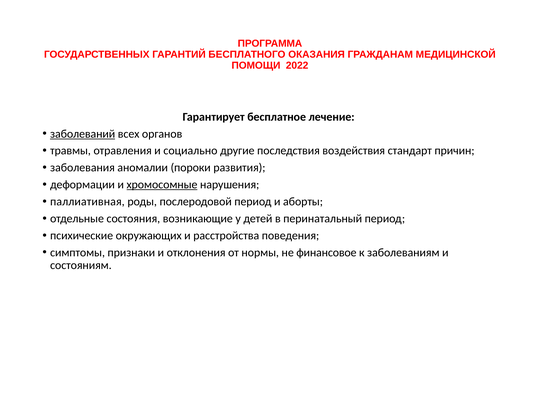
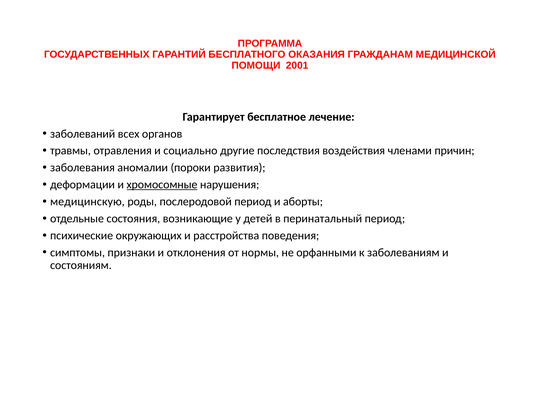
2022: 2022 -> 2001
заболеваний underline: present -> none
стандарт: стандарт -> членами
паллиативная: паллиативная -> медицинскую
финансовое: финансовое -> орфанными
